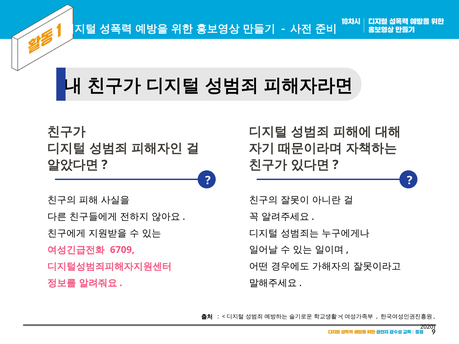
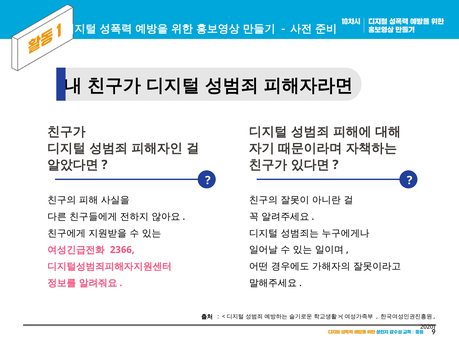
6709: 6709 -> 2366
